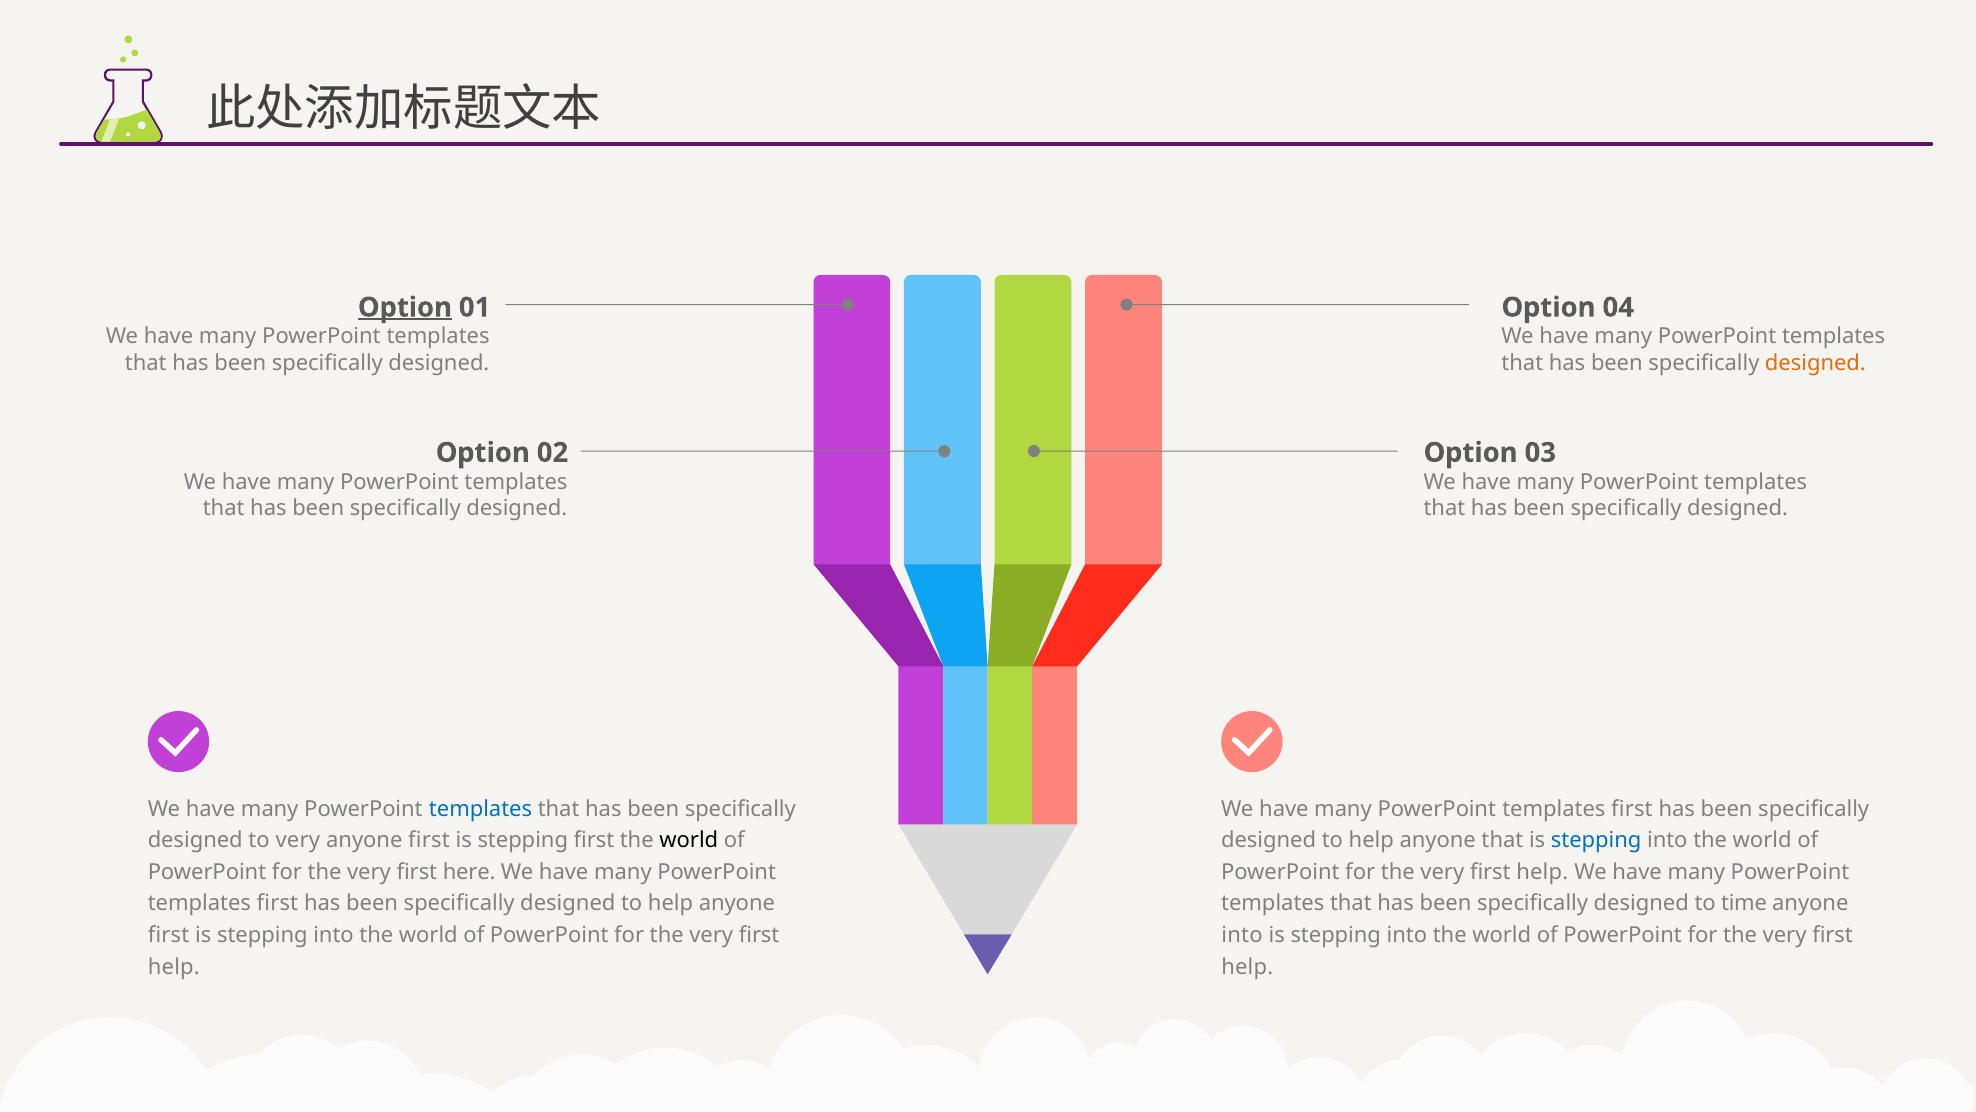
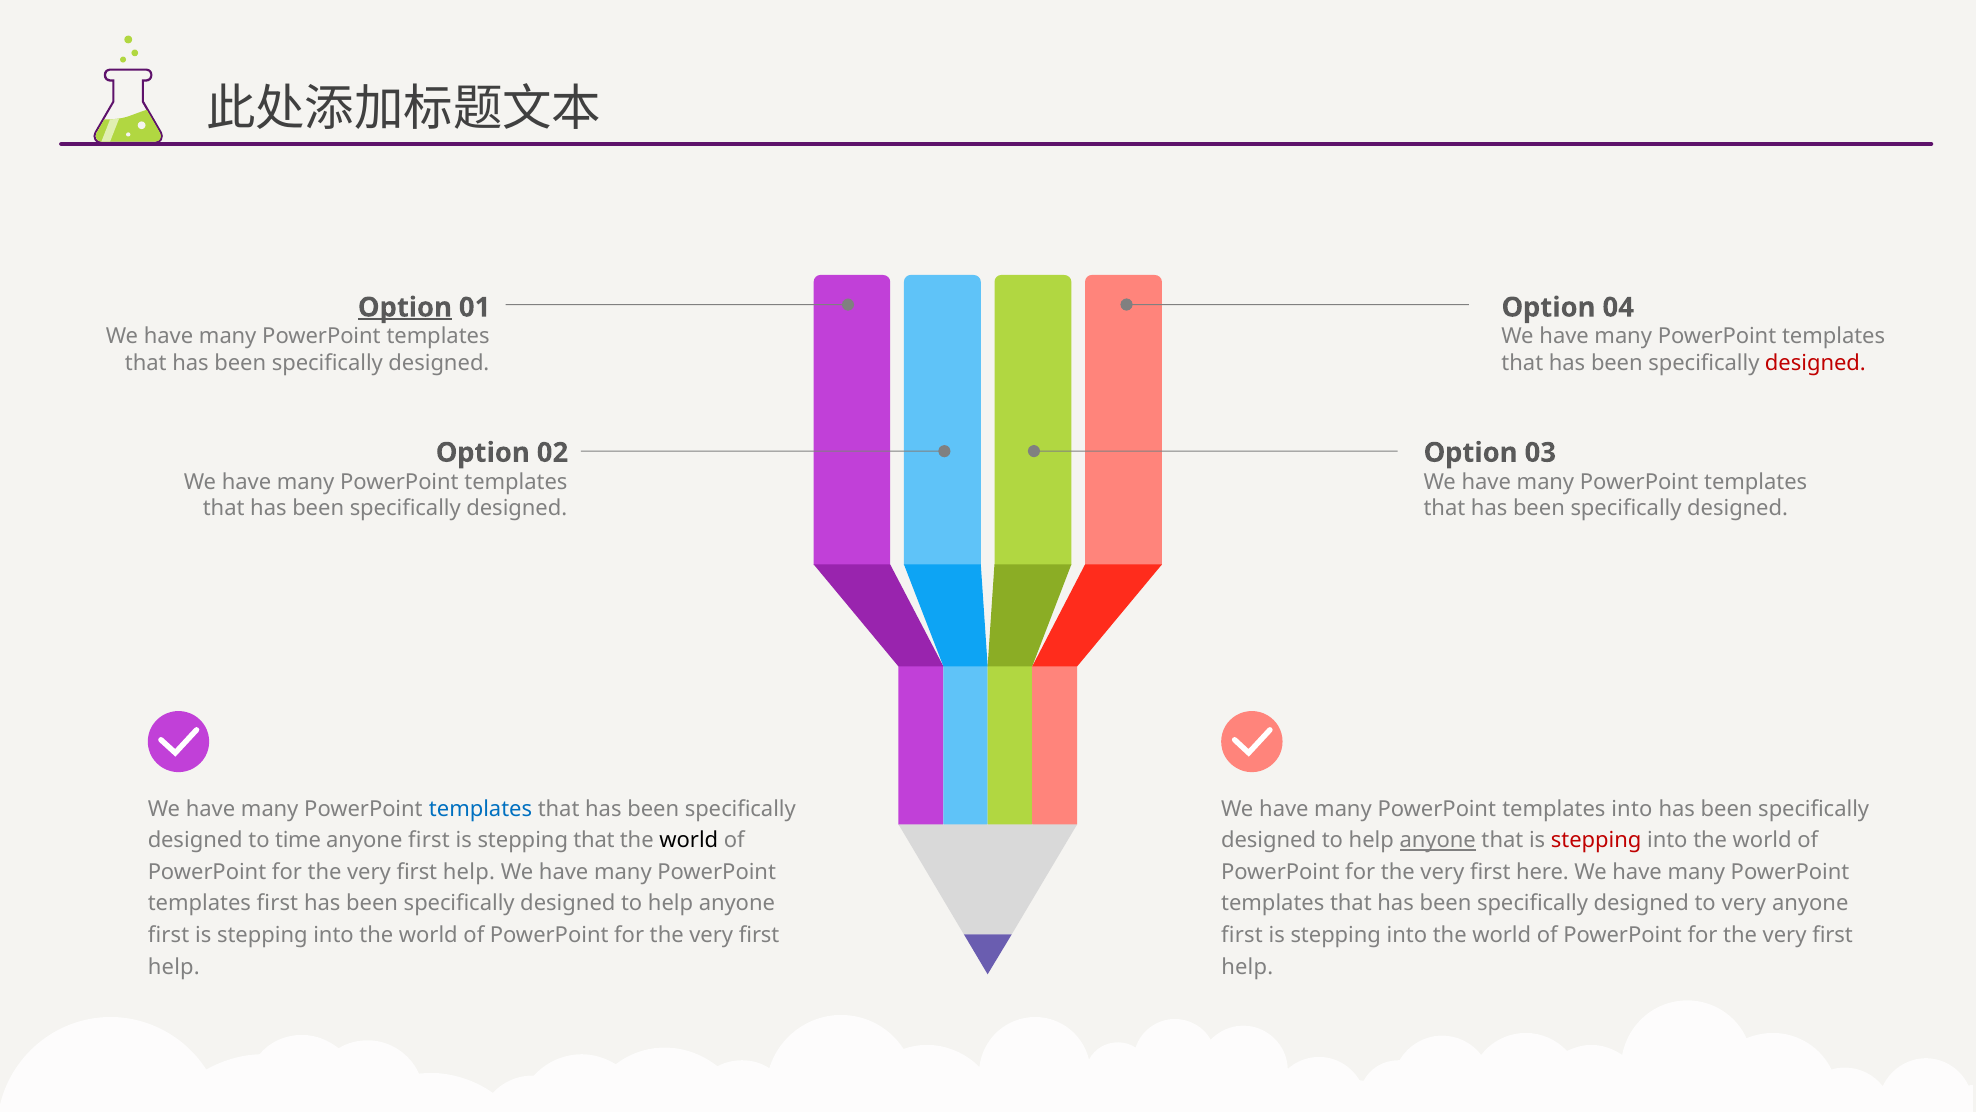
designed at (1815, 363) colour: orange -> red
first at (1632, 808): first -> into
to very: very -> time
stepping first: first -> that
anyone at (1438, 840) underline: none -> present
stepping at (1596, 840) colour: blue -> red
here at (469, 872): here -> help
help at (1542, 872): help -> here
to time: time -> very
into at (1242, 935): into -> first
